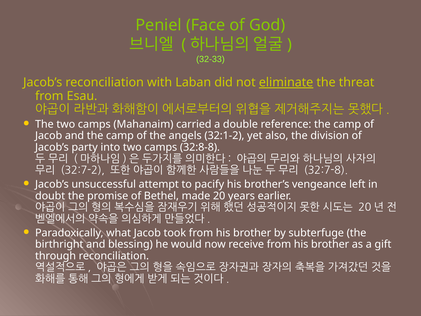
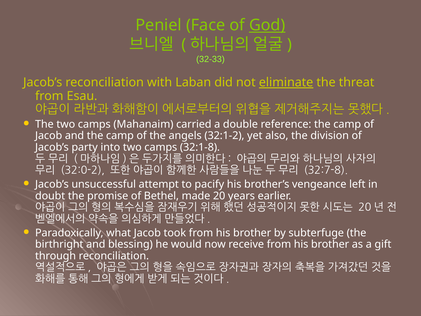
God underline: none -> present
32:8-8: 32:8-8 -> 32:1-8
32:7-2: 32:7-2 -> 32:0-2
